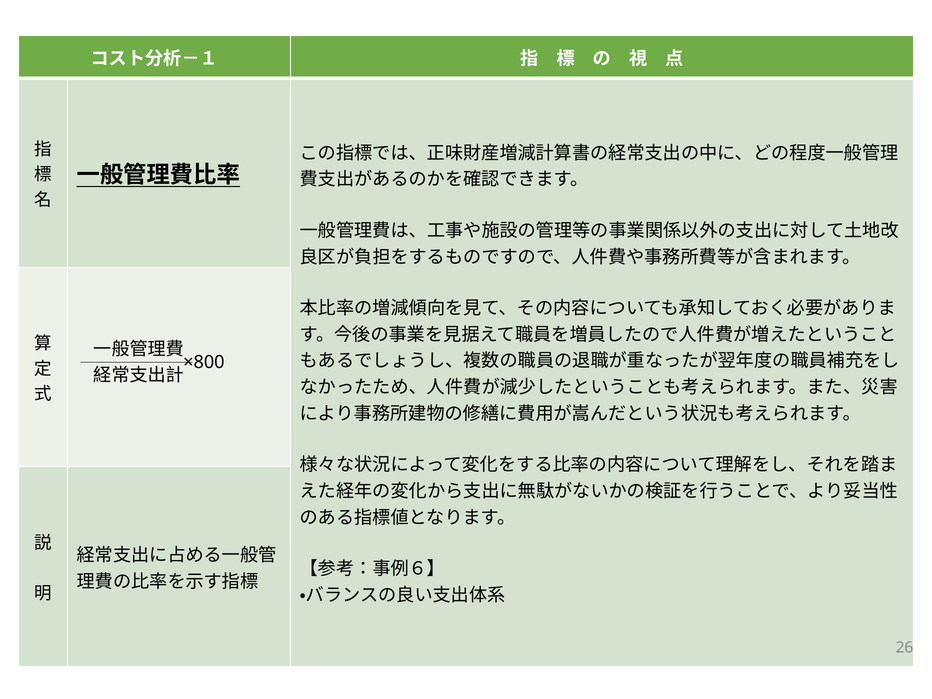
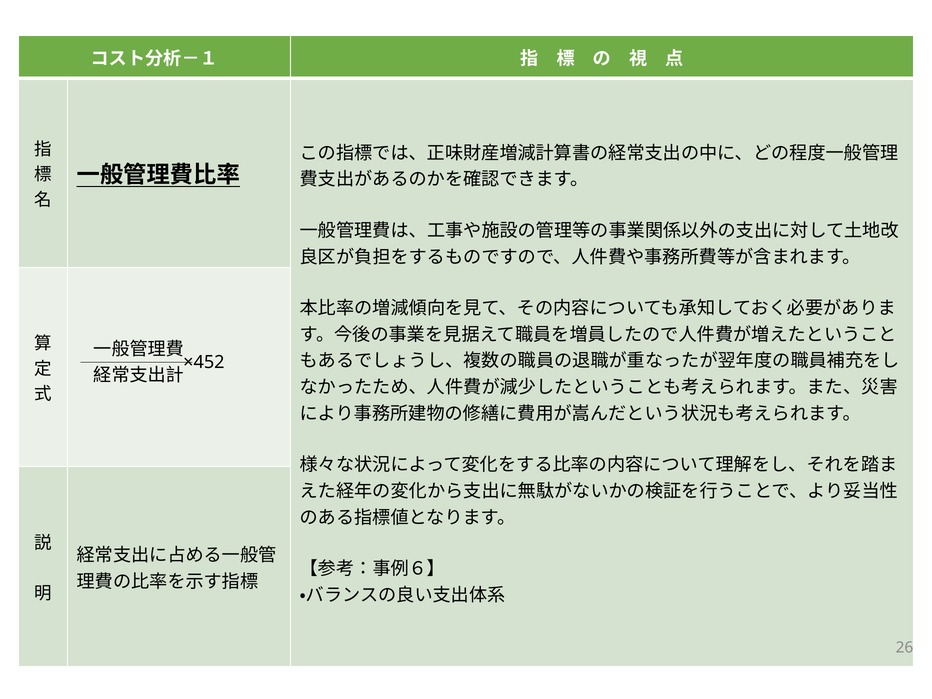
×800: ×800 -> ×452
